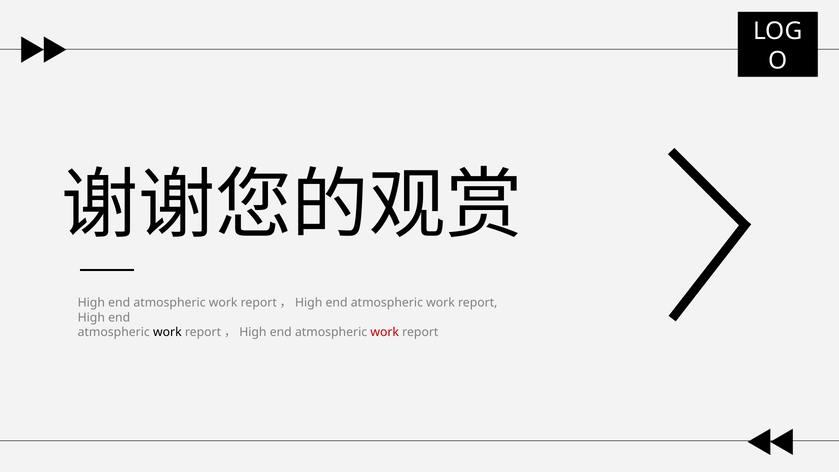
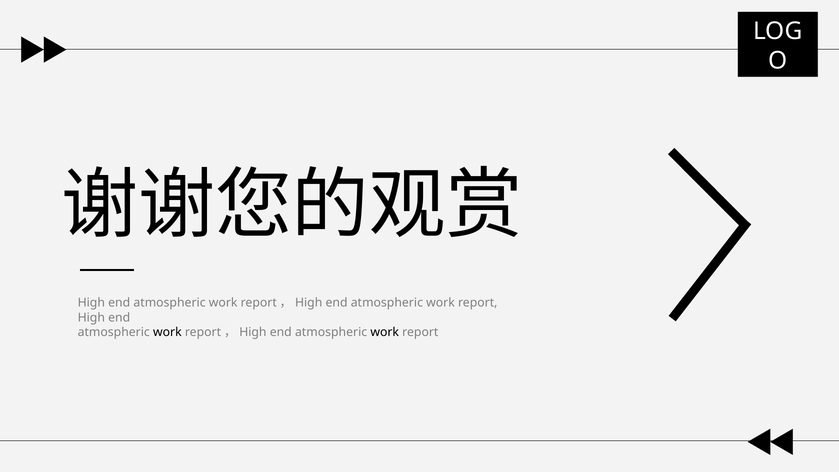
work at (385, 332) colour: red -> black
